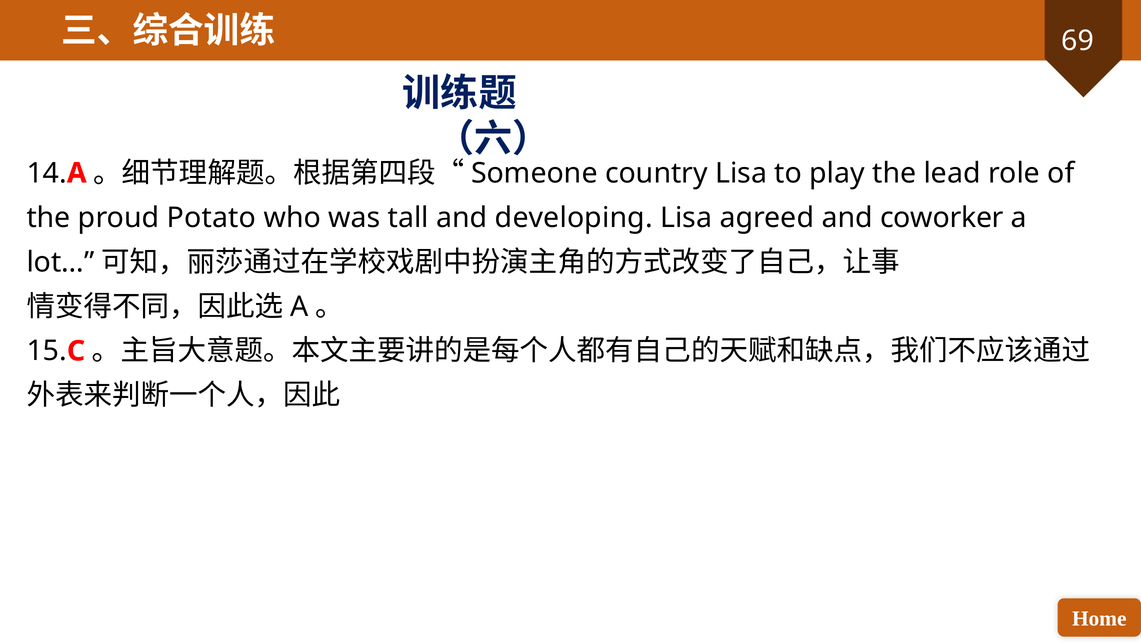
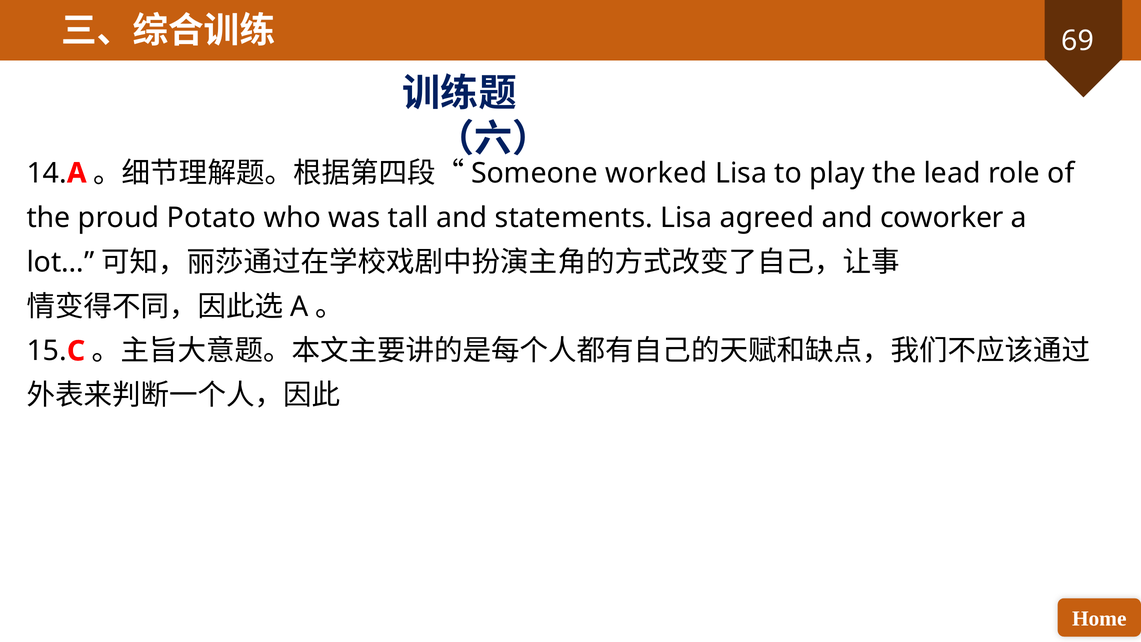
country: country -> worked
developing: developing -> statements
